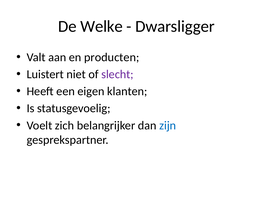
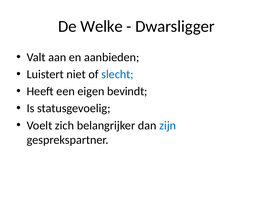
producten: producten -> aanbieden
slecht colour: purple -> blue
klanten: klanten -> bevindt
